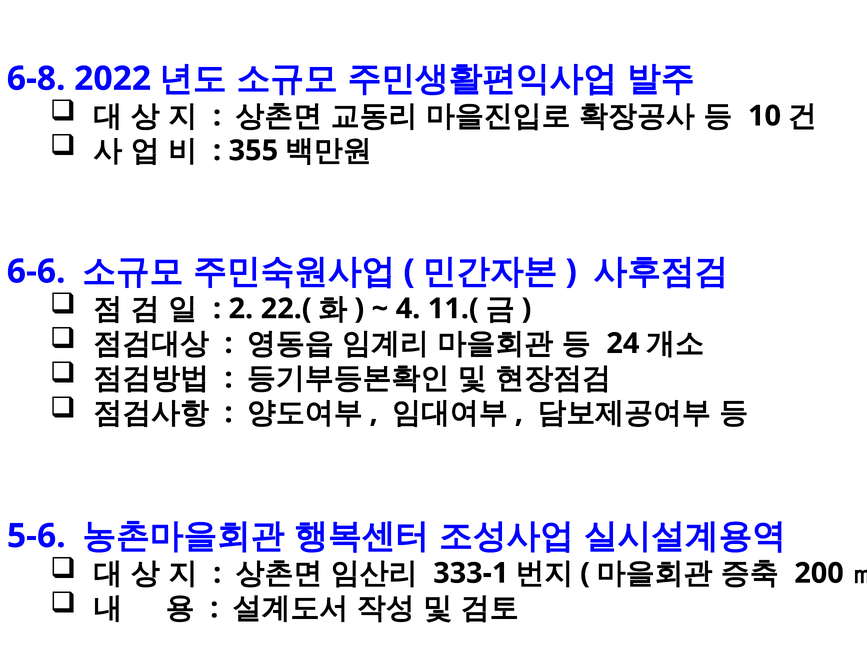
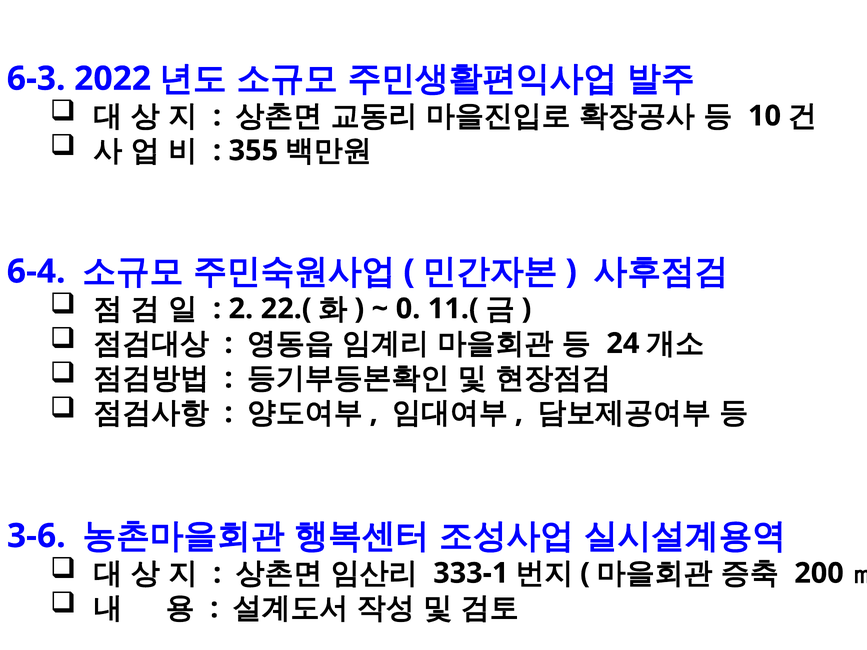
6-8: 6-8 -> 6-3
6-6: 6-6 -> 6-4
4: 4 -> 0
5-6: 5-6 -> 3-6
